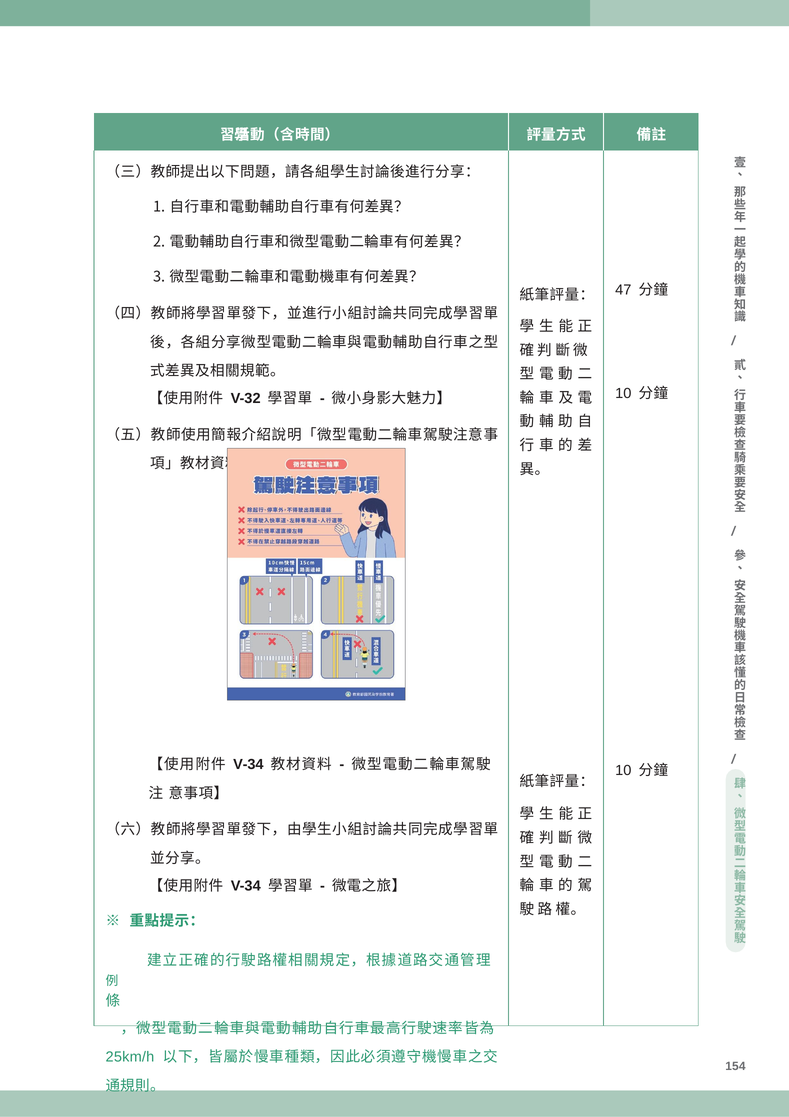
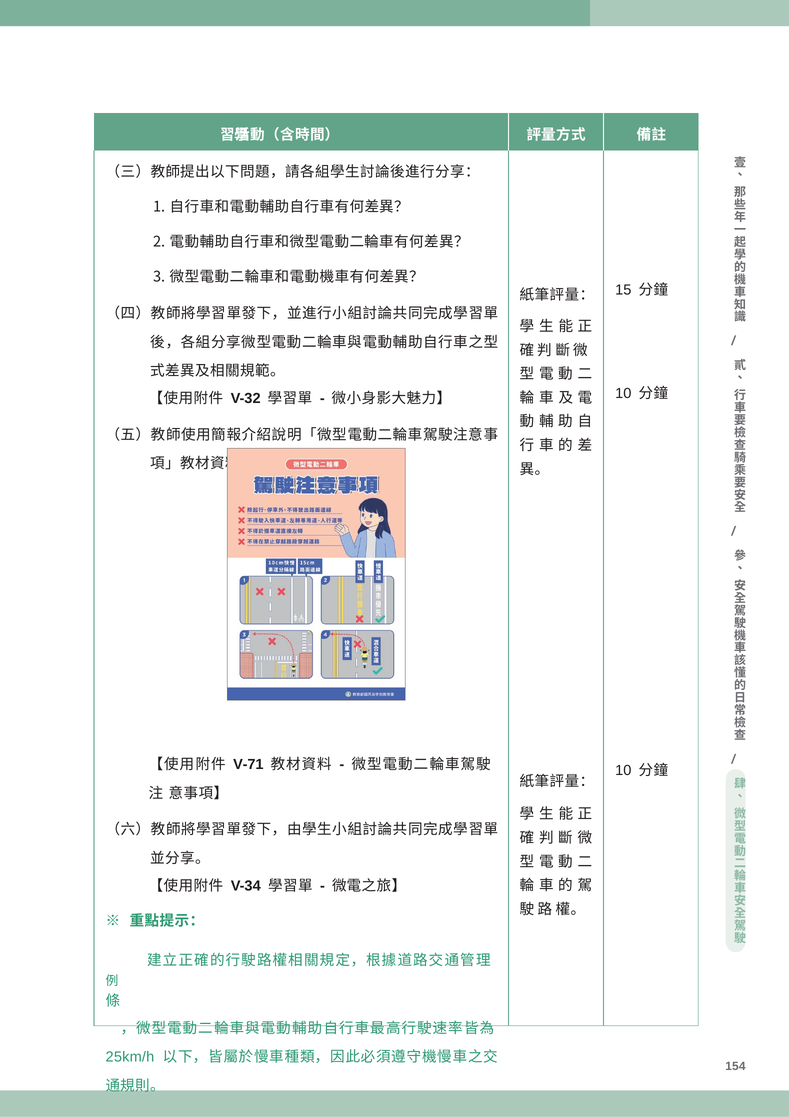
47: 47 -> 15
V-34 at (248, 764): V-34 -> V-71
